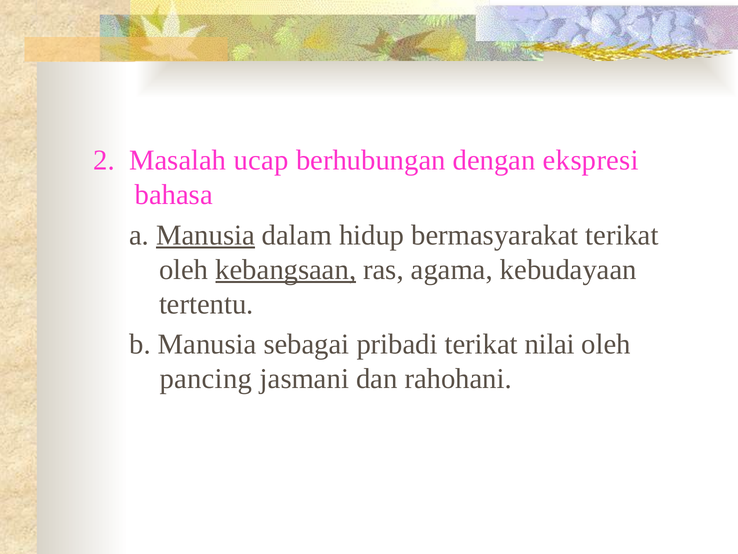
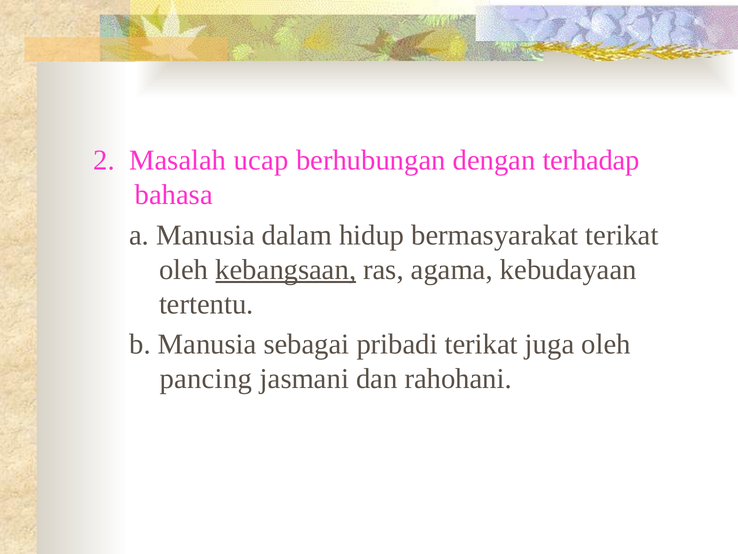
ekspresi: ekspresi -> terhadap
Manusia at (206, 235) underline: present -> none
nilai: nilai -> juga
